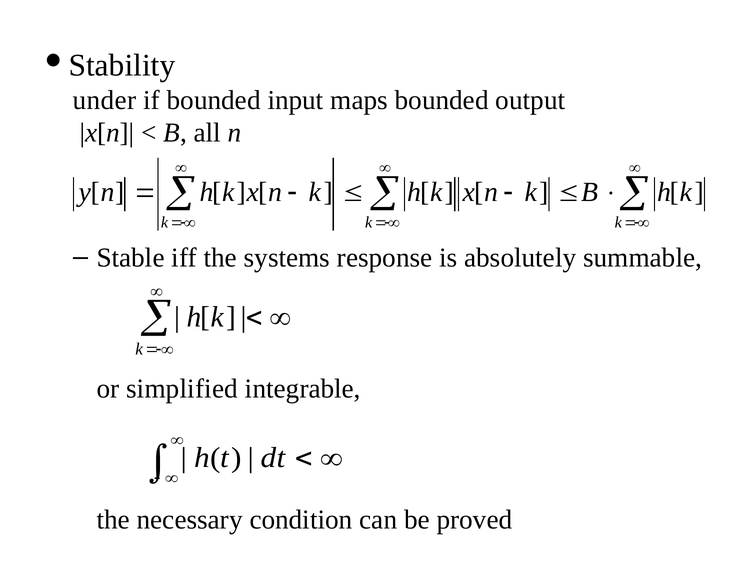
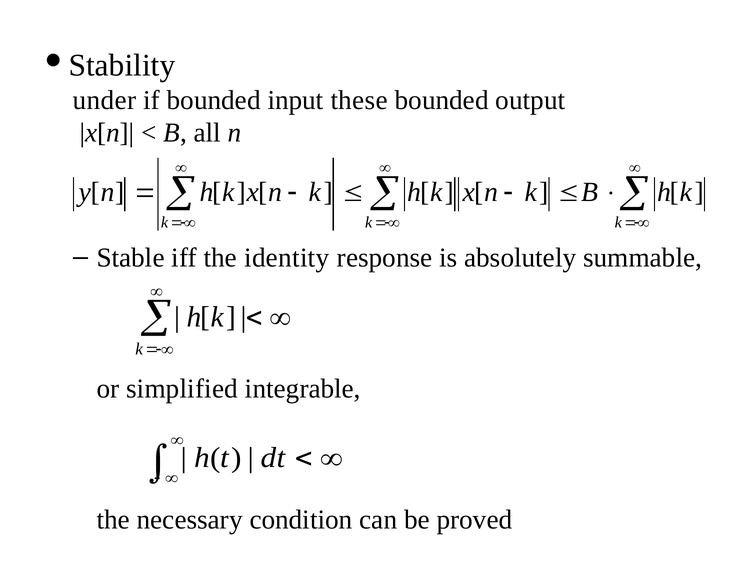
maps: maps -> these
systems: systems -> identity
